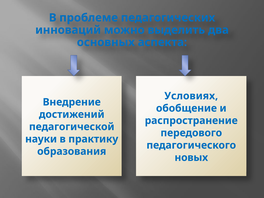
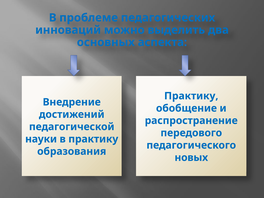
Условиях at (191, 96): Условиях -> Практику
